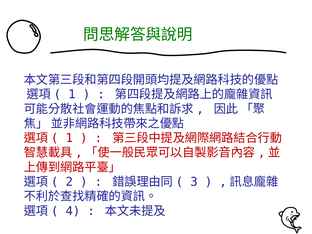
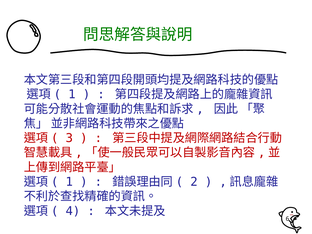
1 at (69, 138): 1 -> 3
2 at (69, 182): 2 -> 1
3: 3 -> 2
